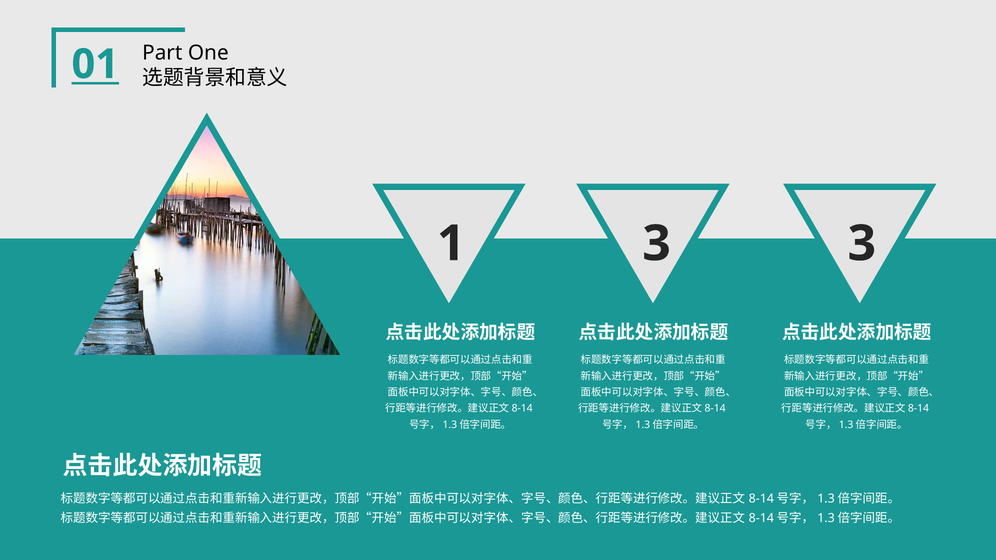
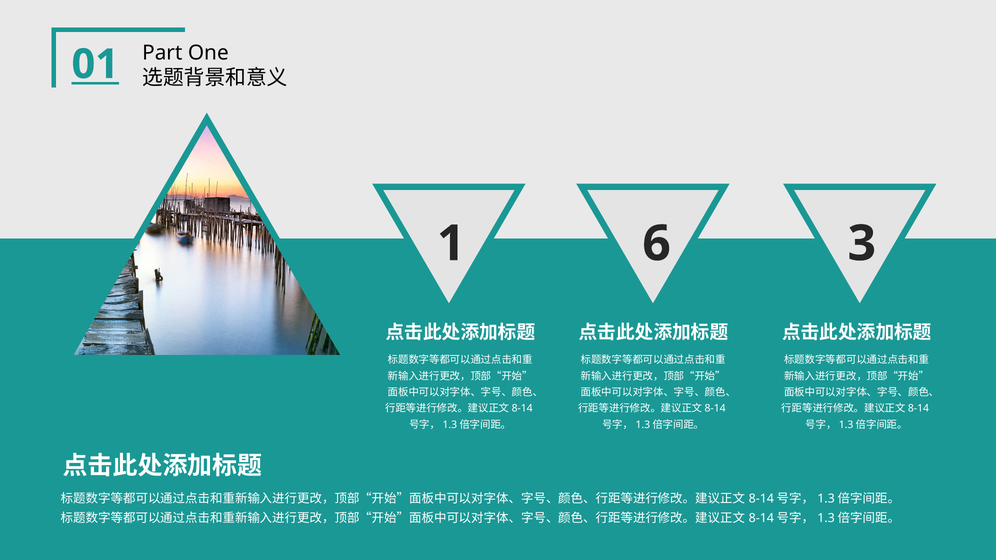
1 3: 3 -> 6
